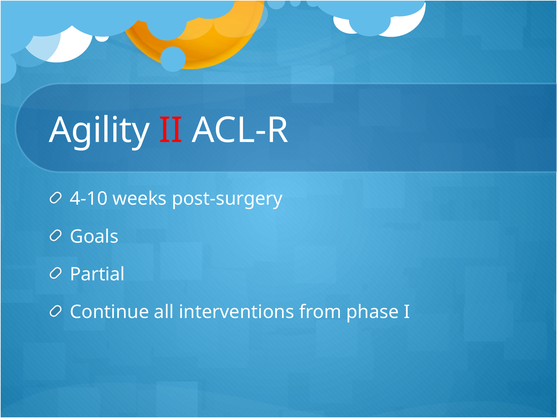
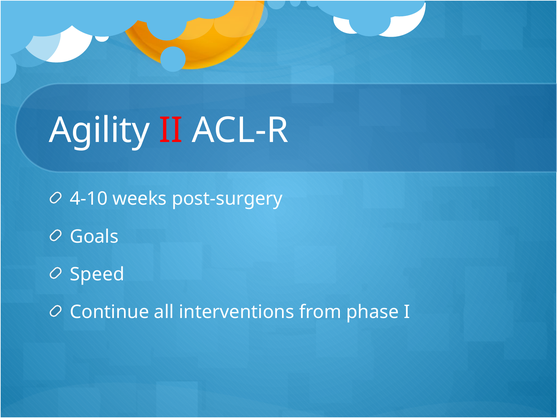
Partial: Partial -> Speed
